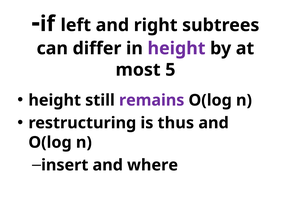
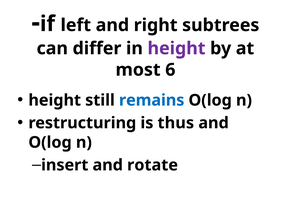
5: 5 -> 6
remains colour: purple -> blue
where: where -> rotate
